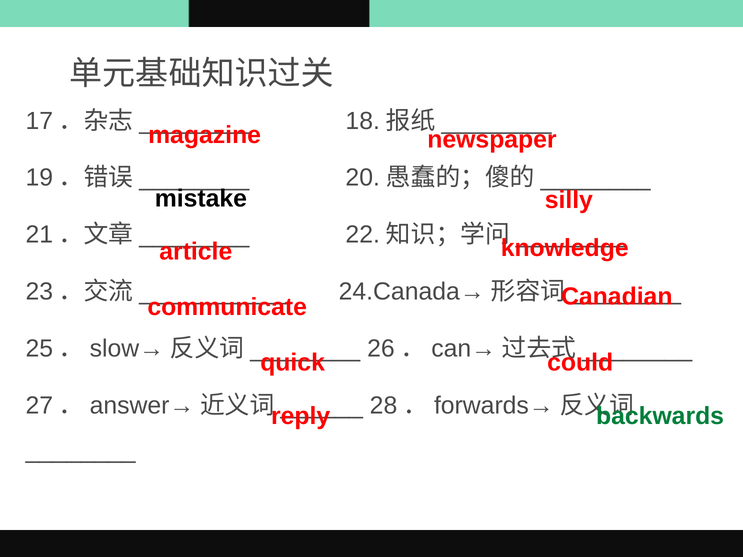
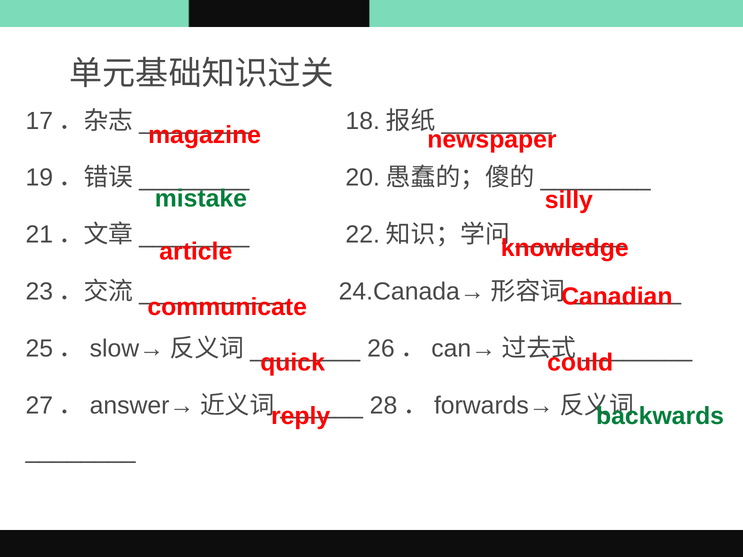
mistake colour: black -> green
